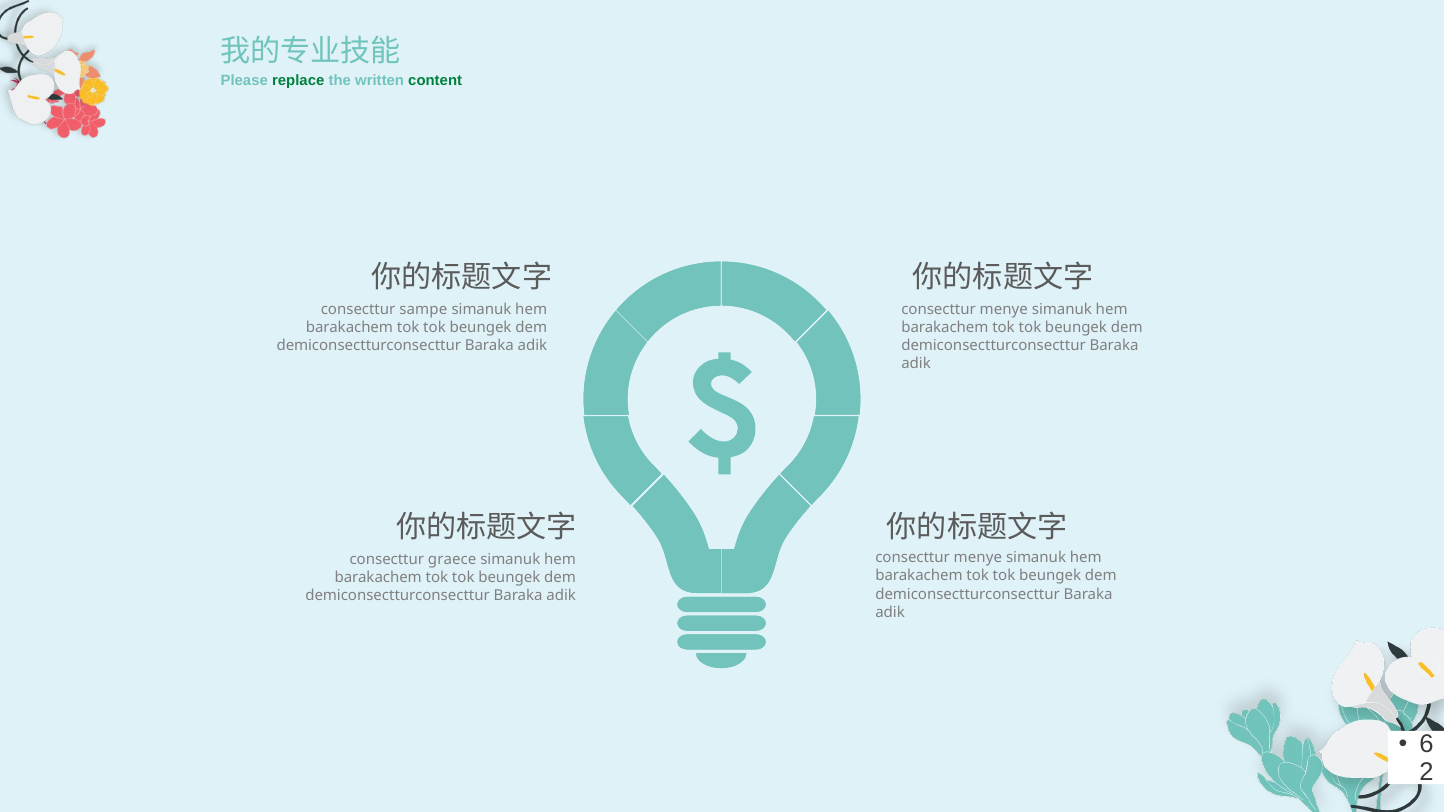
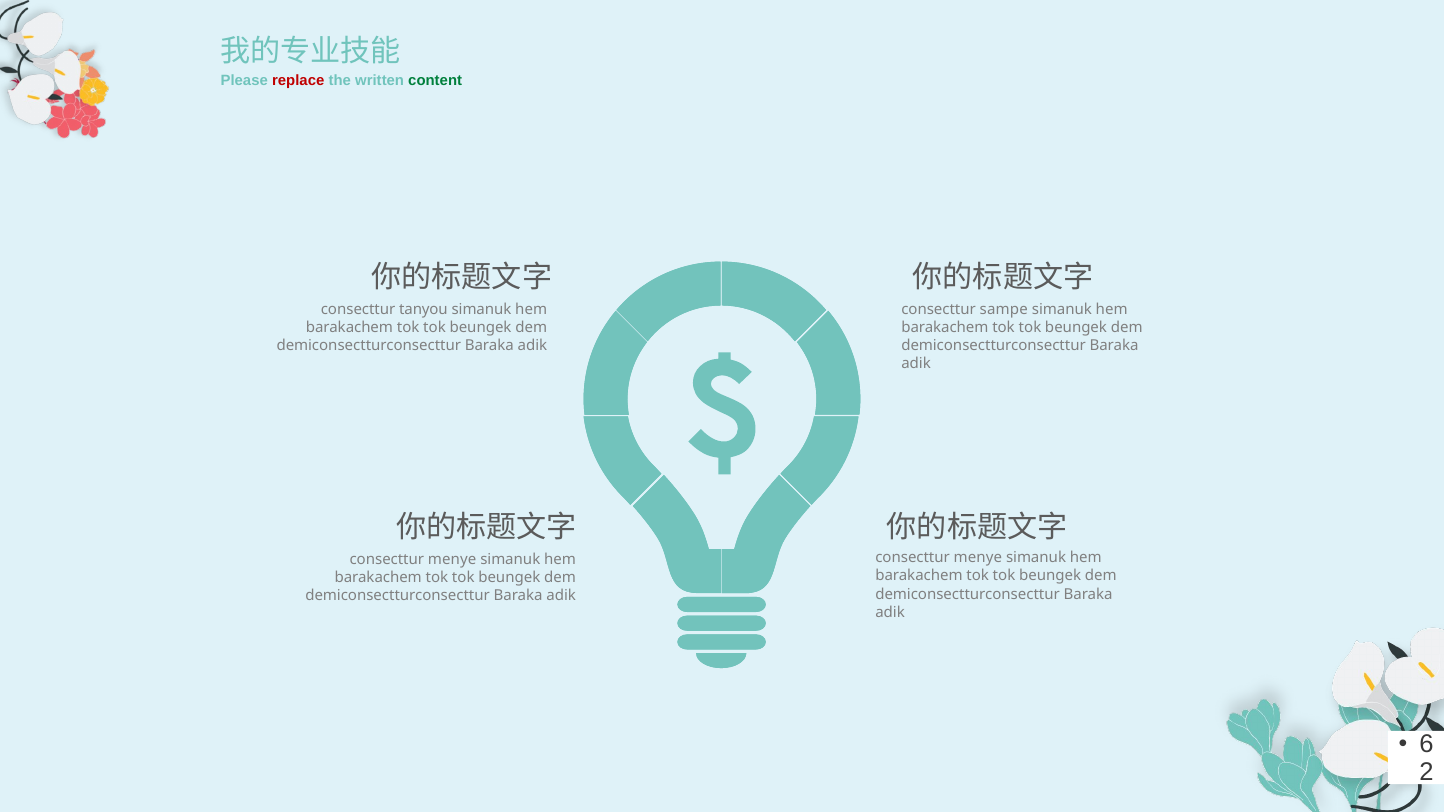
replace colour: green -> red
sampe: sampe -> tanyou
menye at (1004, 309): menye -> sampe
graece at (452, 559): graece -> menye
